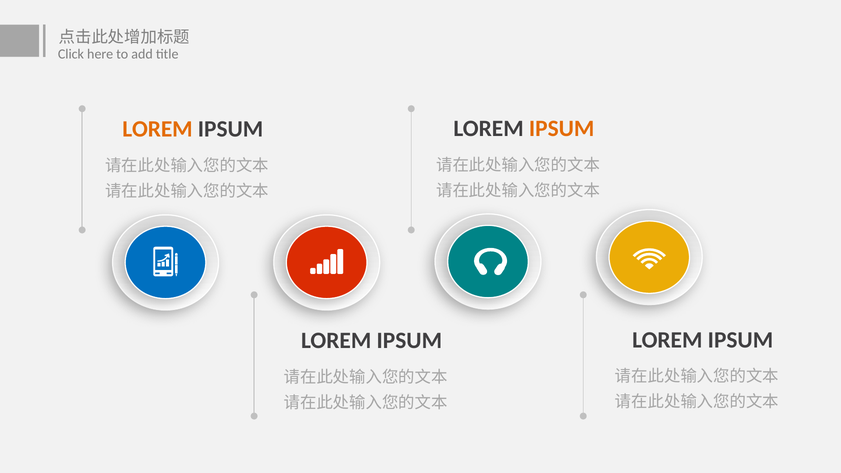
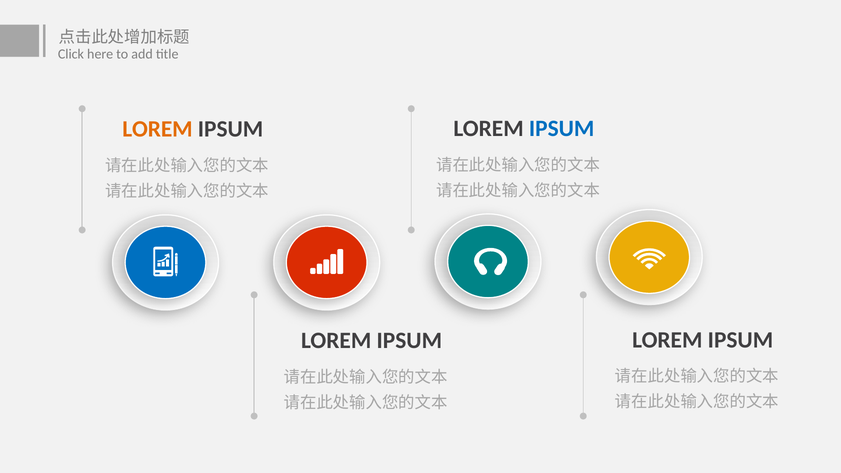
IPSUM at (562, 129) colour: orange -> blue
